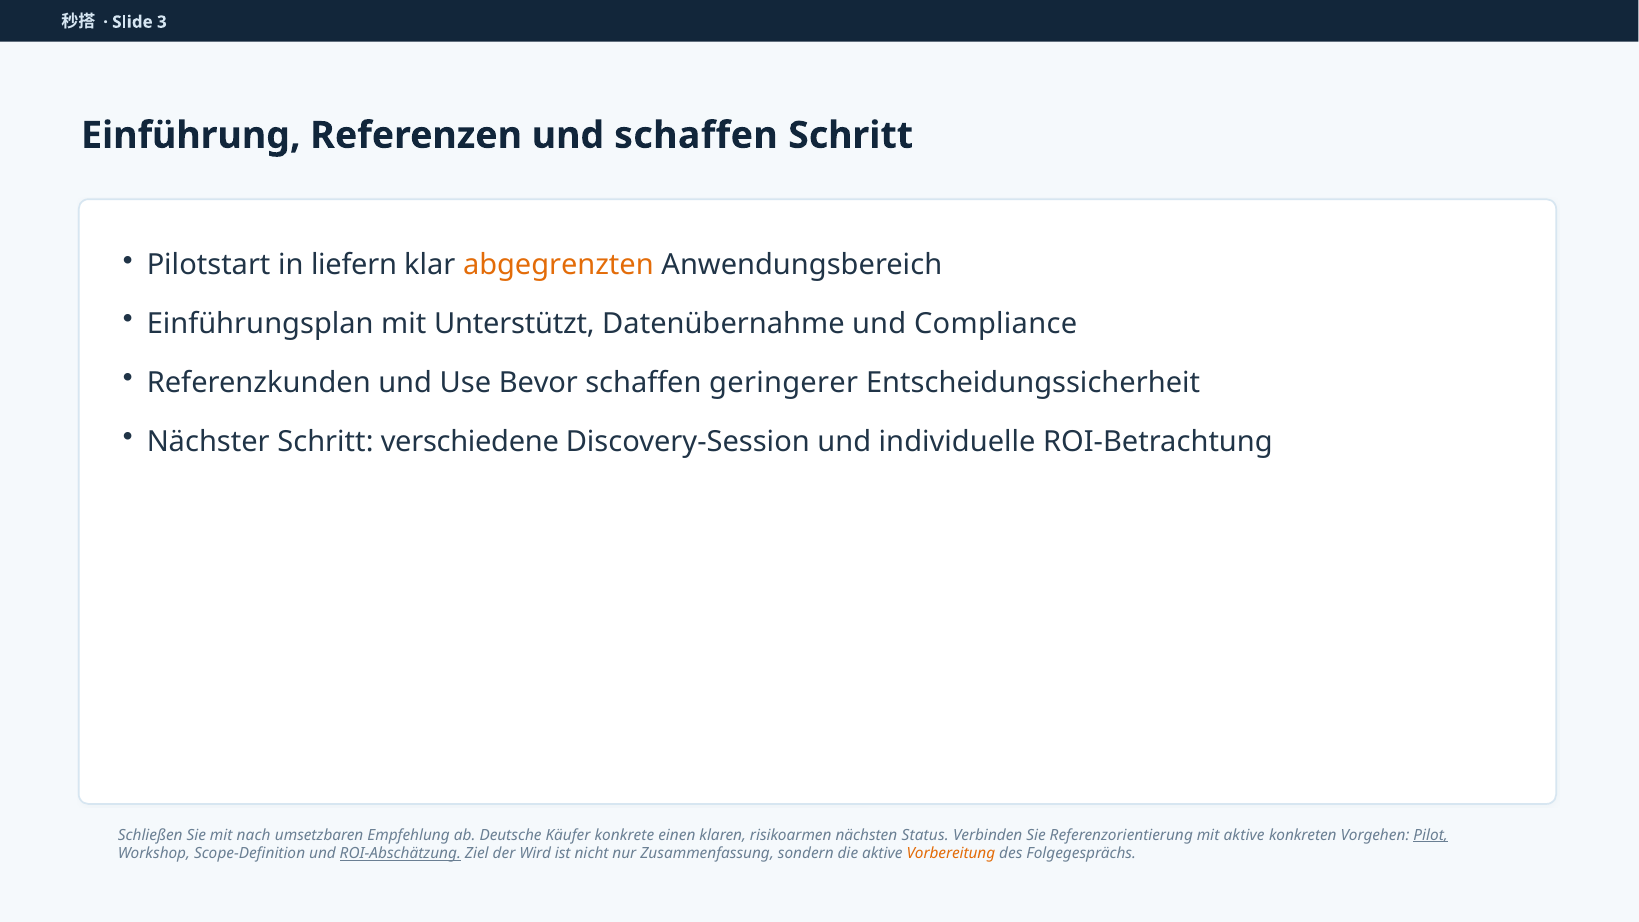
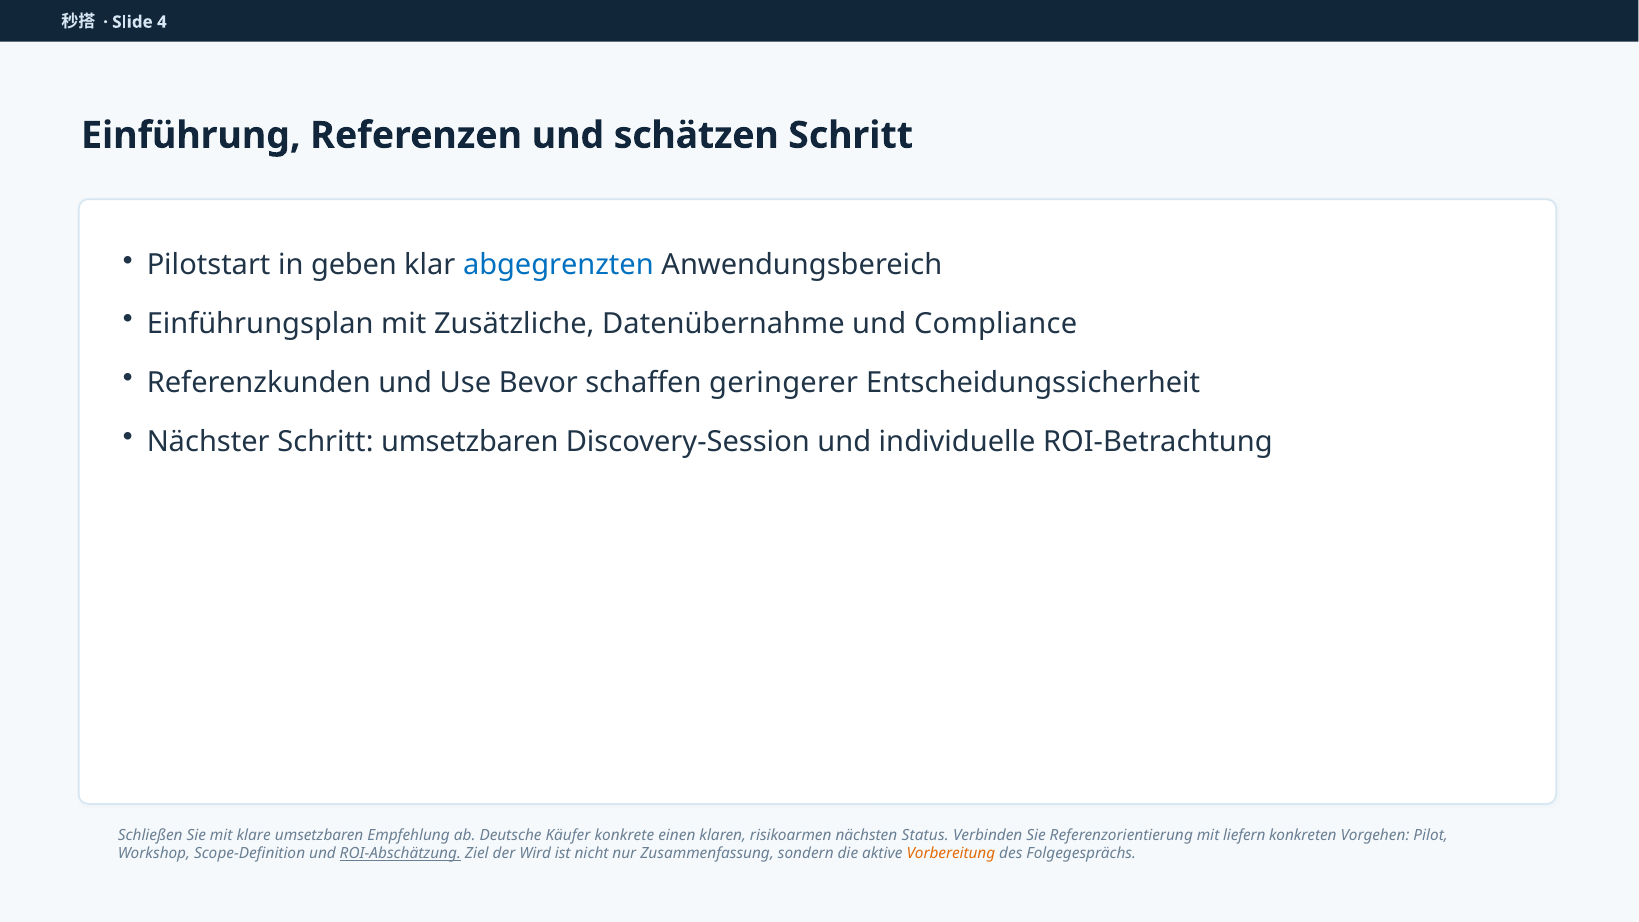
3: 3 -> 4
und schaffen: schaffen -> schätzen
liefern: liefern -> geben
abgegrenzten colour: orange -> blue
Unterstützt: Unterstützt -> Zusätzliche
Schritt verschiedene: verschiedene -> umsetzbaren
nach: nach -> klare
mit aktive: aktive -> liefern
Pilot underline: present -> none
